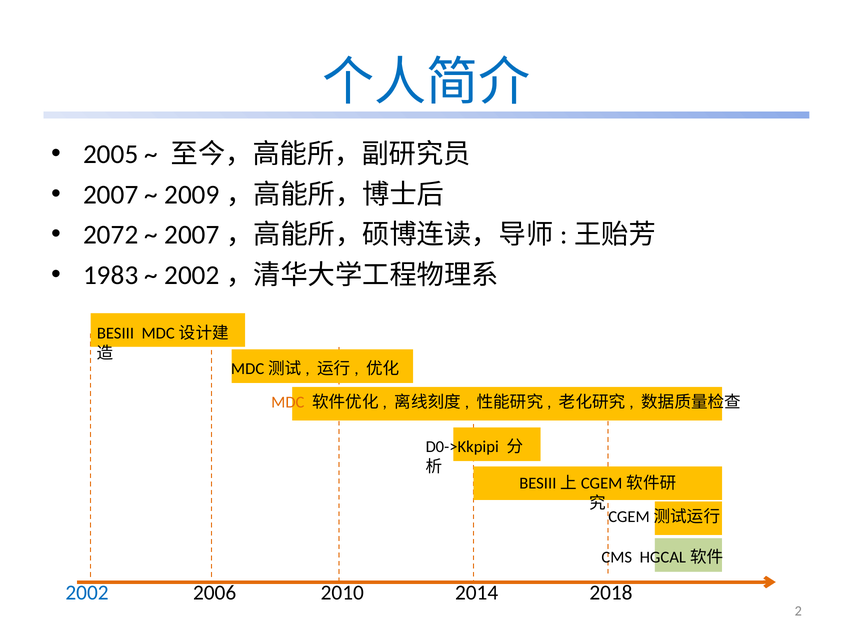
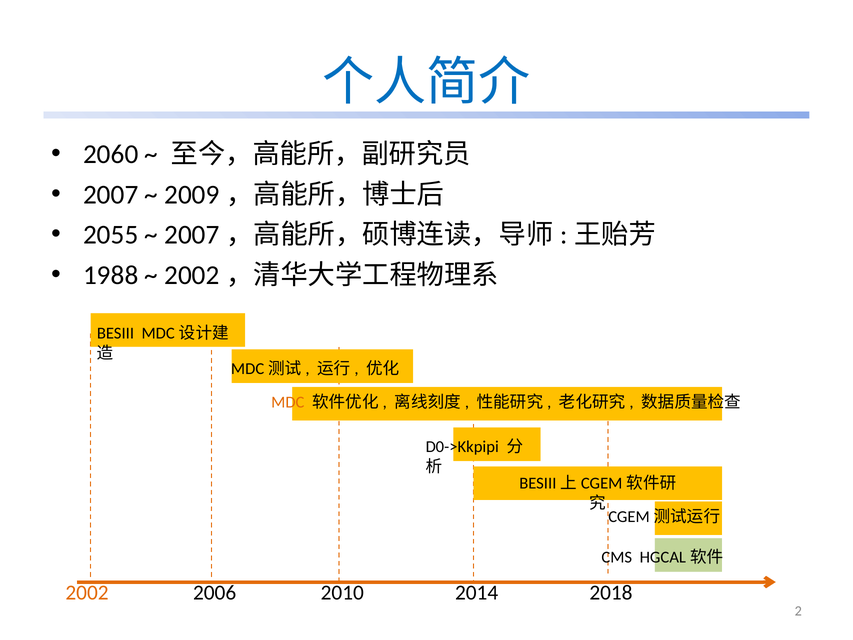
2005: 2005 -> 2060
2072: 2072 -> 2055
1983: 1983 -> 1988
2002 colour: blue -> orange
